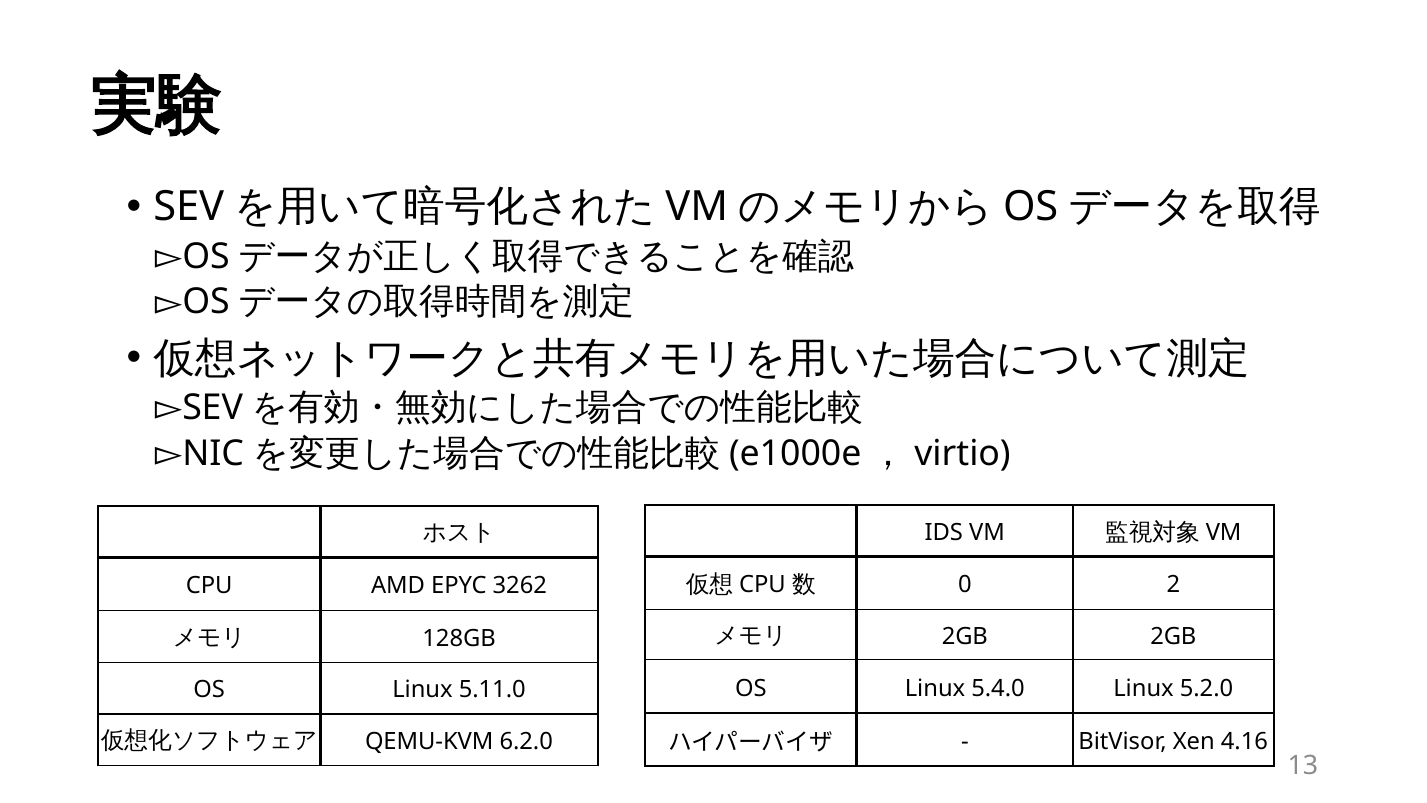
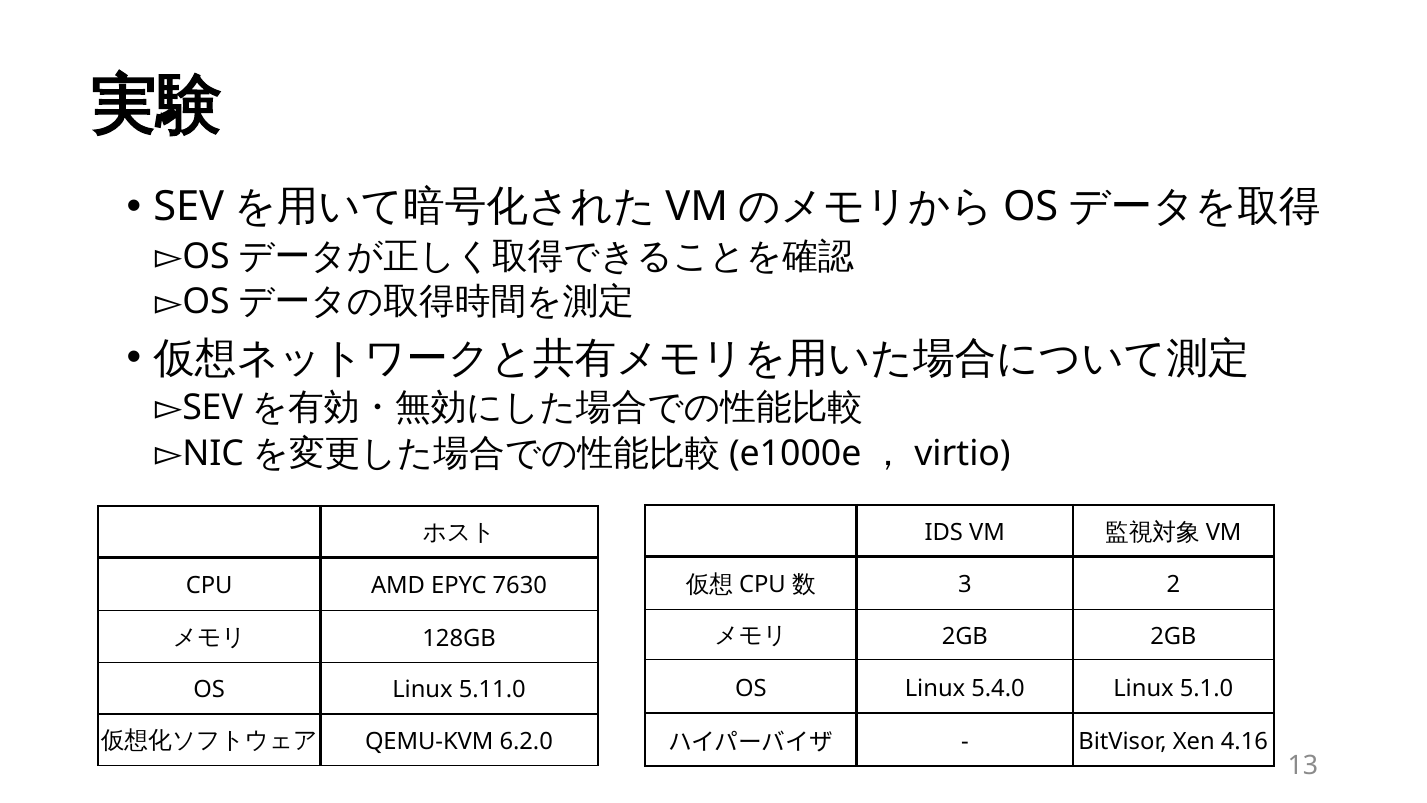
0: 0 -> 3
3262: 3262 -> 7630
5.2.0: 5.2.0 -> 5.1.0
